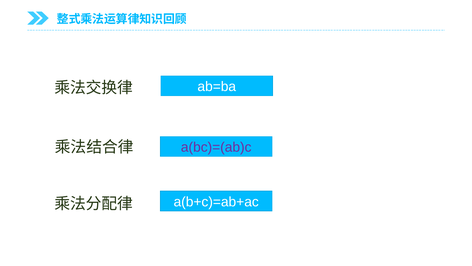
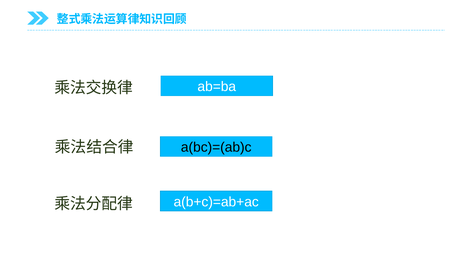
a(bc)=(ab)c colour: purple -> black
